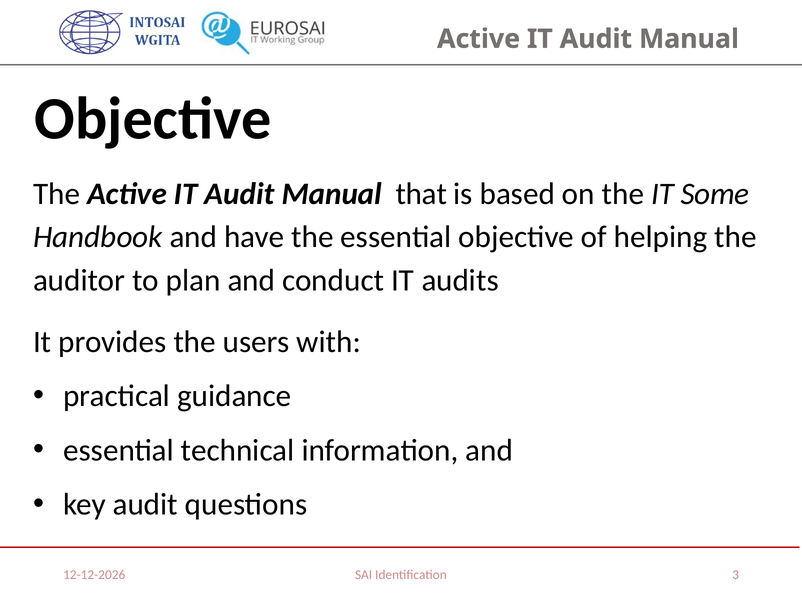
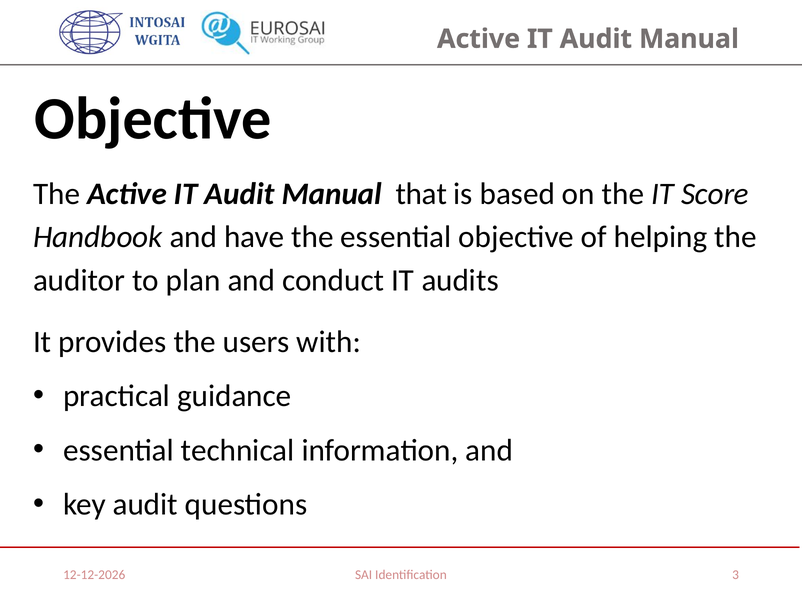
Some: Some -> Score
